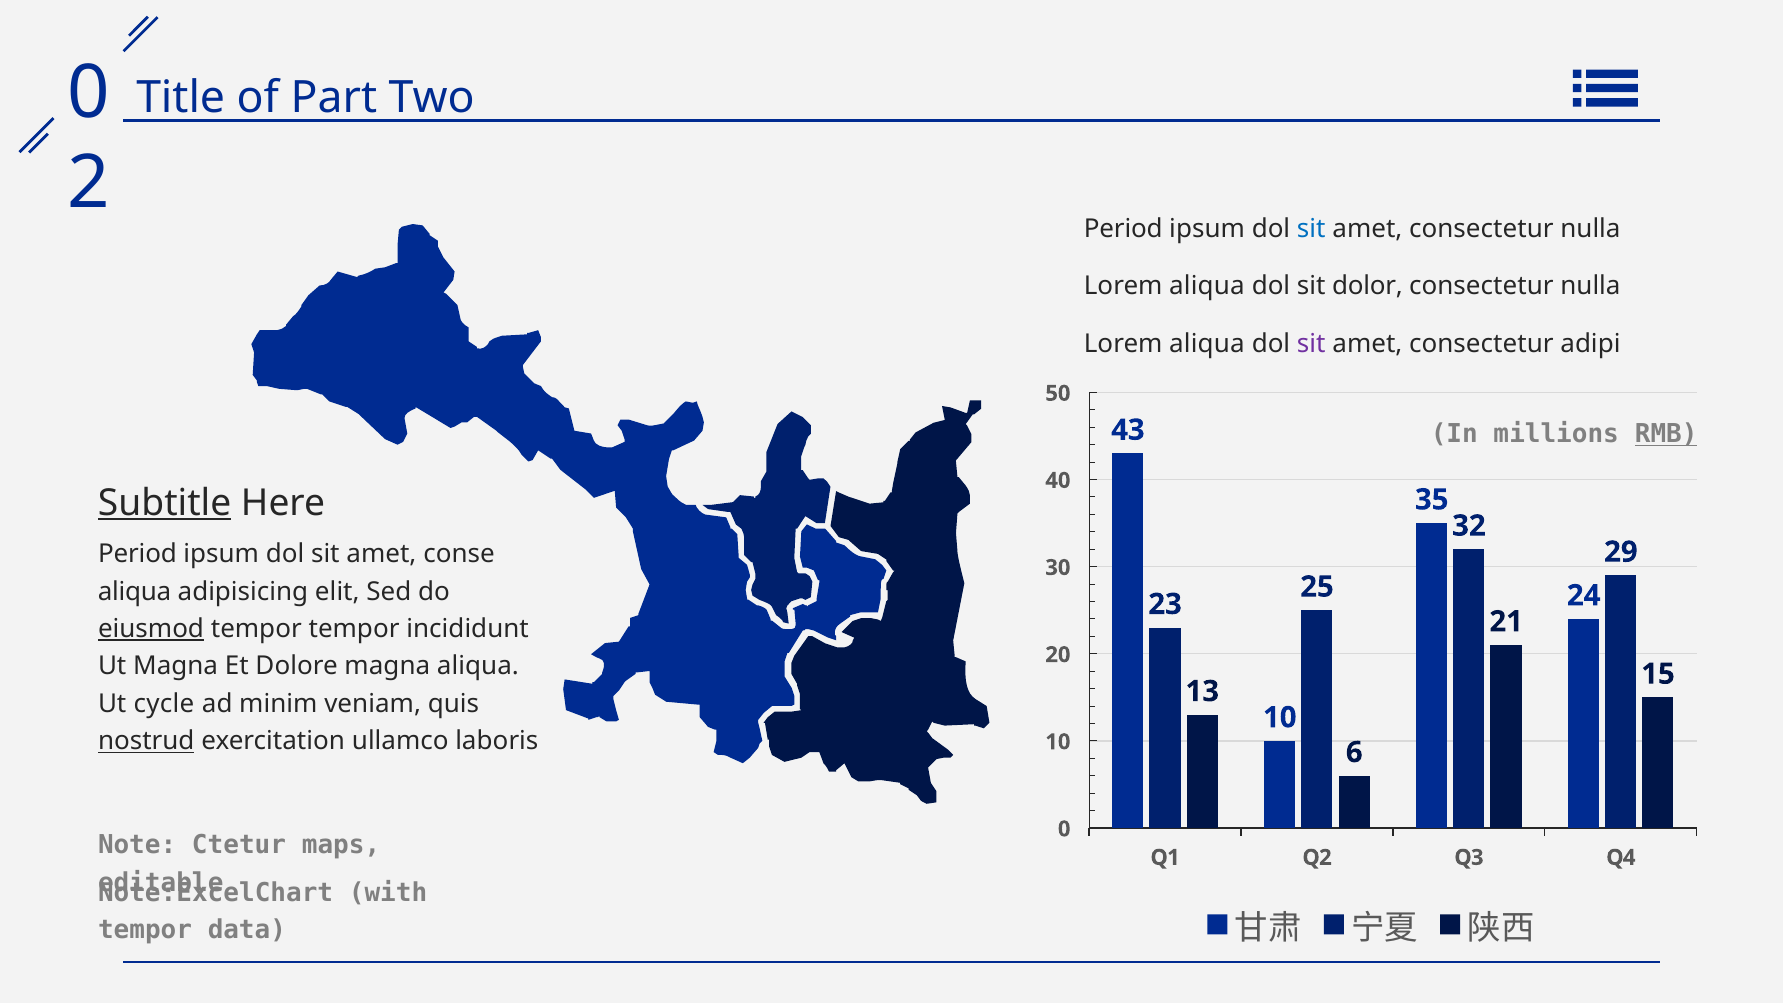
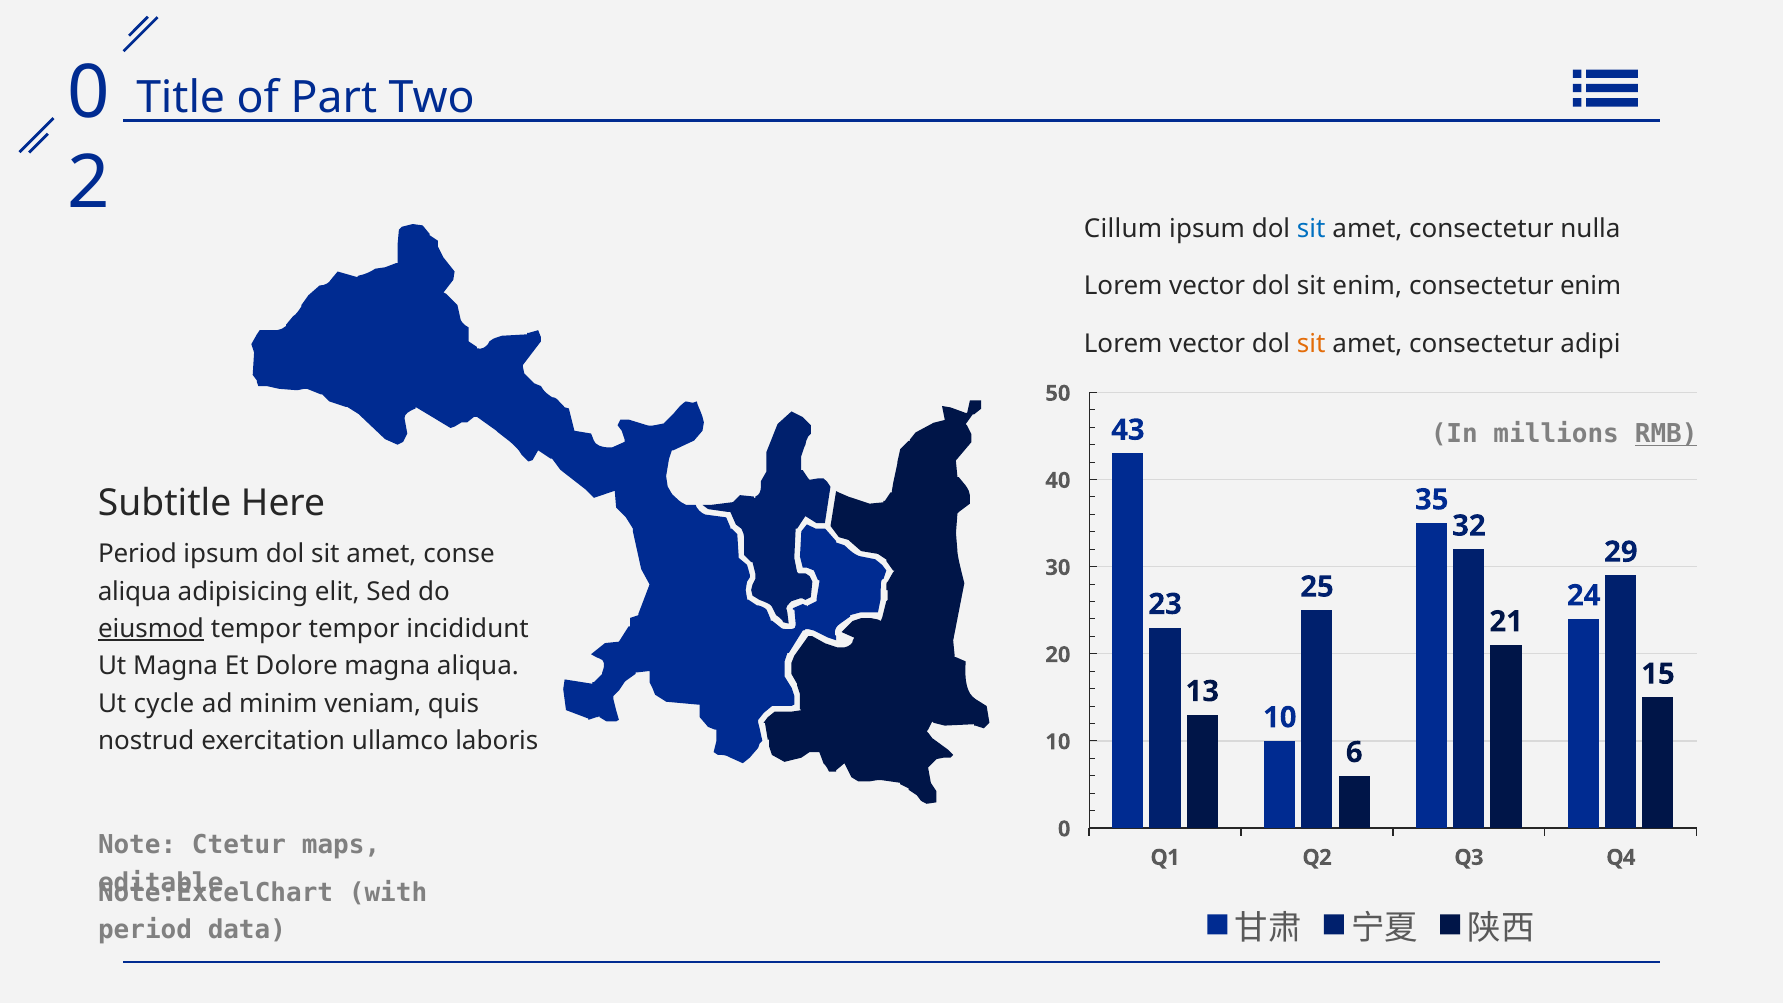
Period at (1123, 229): Period -> Cillum
aliqua at (1207, 286): aliqua -> vector
sit dolor: dolor -> enim
nulla at (1590, 286): nulla -> enim
aliqua at (1207, 344): aliqua -> vector
sit at (1311, 344) colour: purple -> orange
Subtitle underline: present -> none
nostrud underline: present -> none
tempor at (145, 930): tempor -> period
